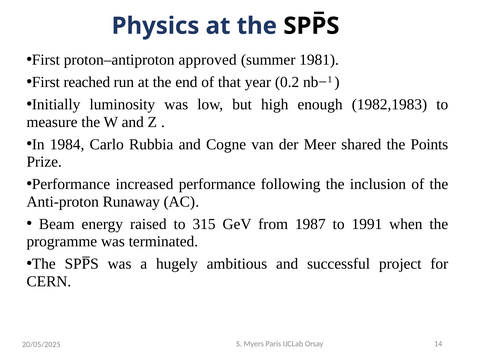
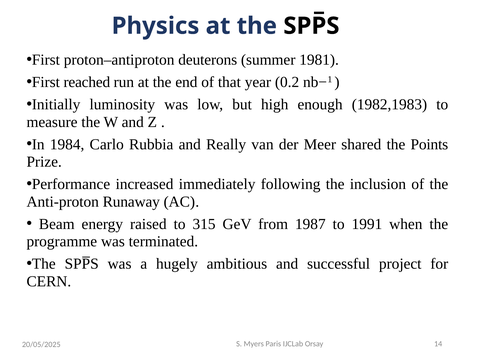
approved: approved -> deuterons
Cogne: Cogne -> Really
increased performance: performance -> immediately
